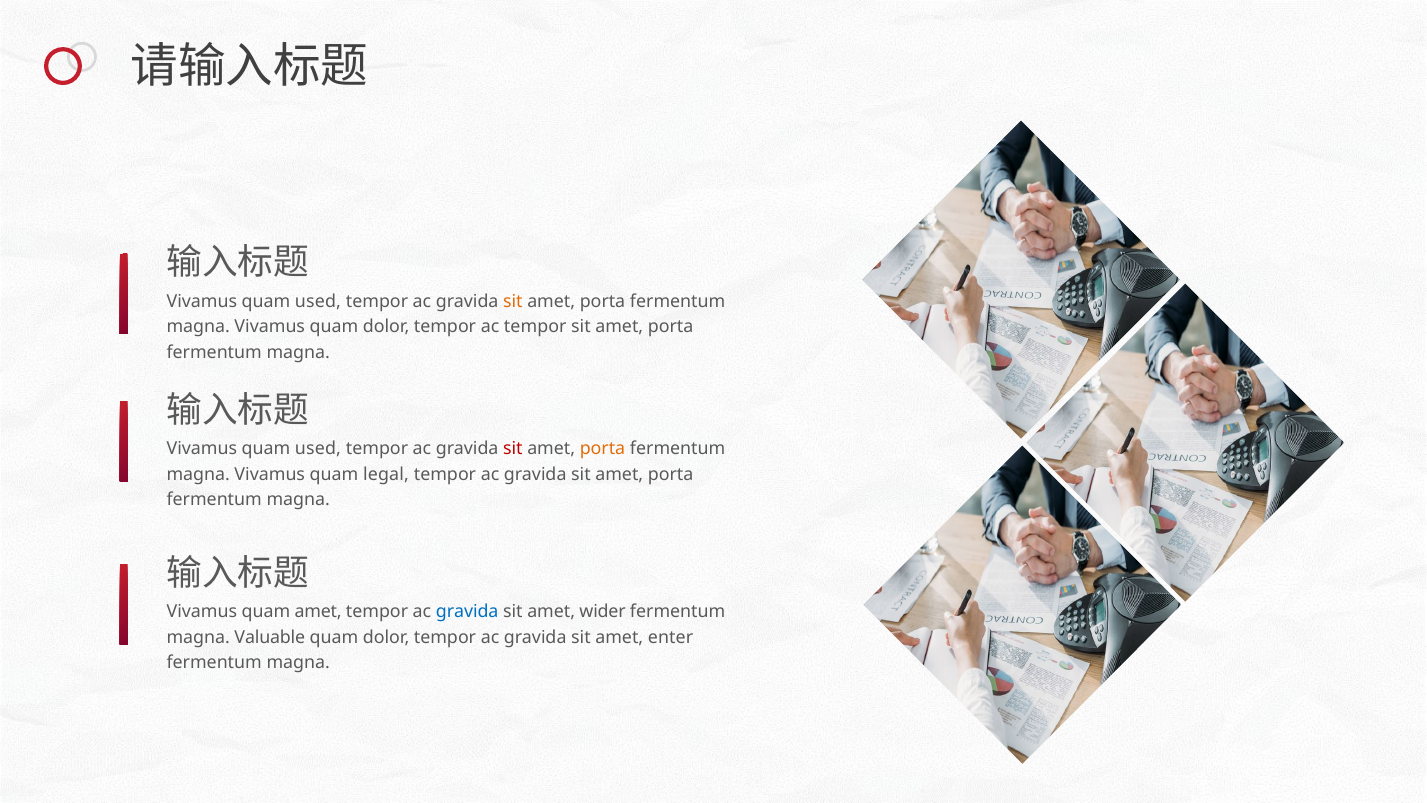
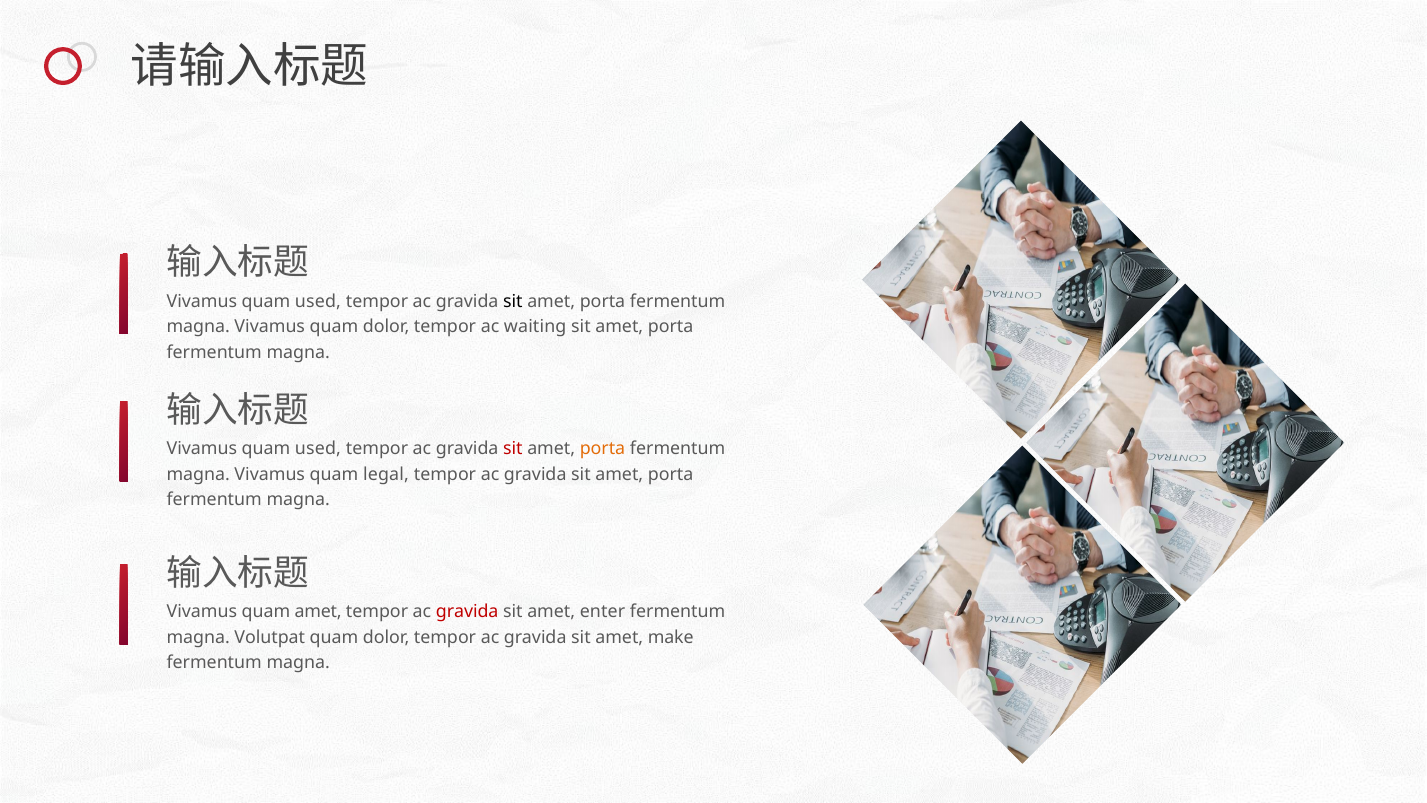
sit at (513, 301) colour: orange -> black
ac tempor: tempor -> waiting
gravida at (467, 611) colour: blue -> red
wider: wider -> enter
Valuable: Valuable -> Volutpat
enter: enter -> make
